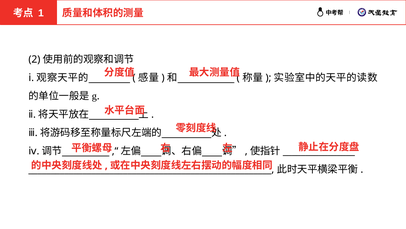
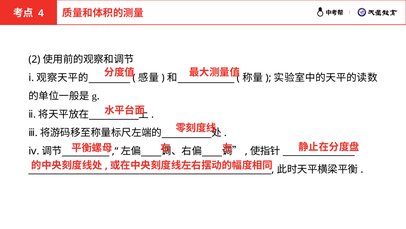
1: 1 -> 4
